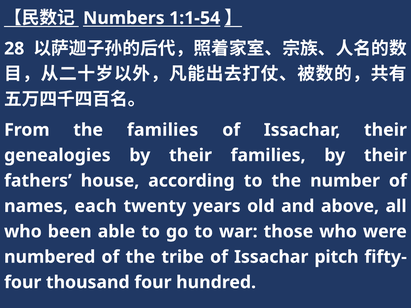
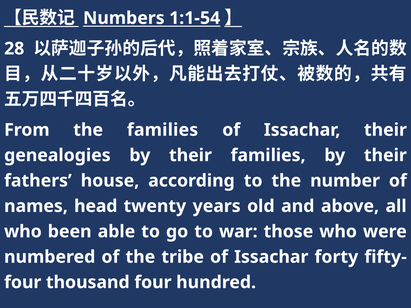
each: each -> head
pitch: pitch -> forty
